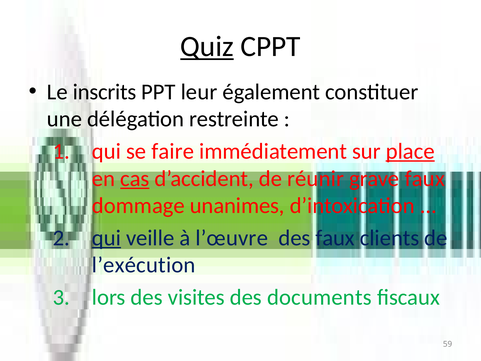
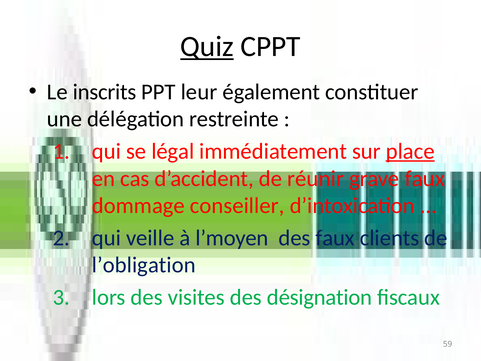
faire: faire -> légal
cas underline: present -> none
unanimes: unanimes -> conseiller
qui at (107, 238) underline: present -> none
l’œuvre: l’œuvre -> l’moyen
l’exécution: l’exécution -> l’obligation
documents: documents -> désignation
